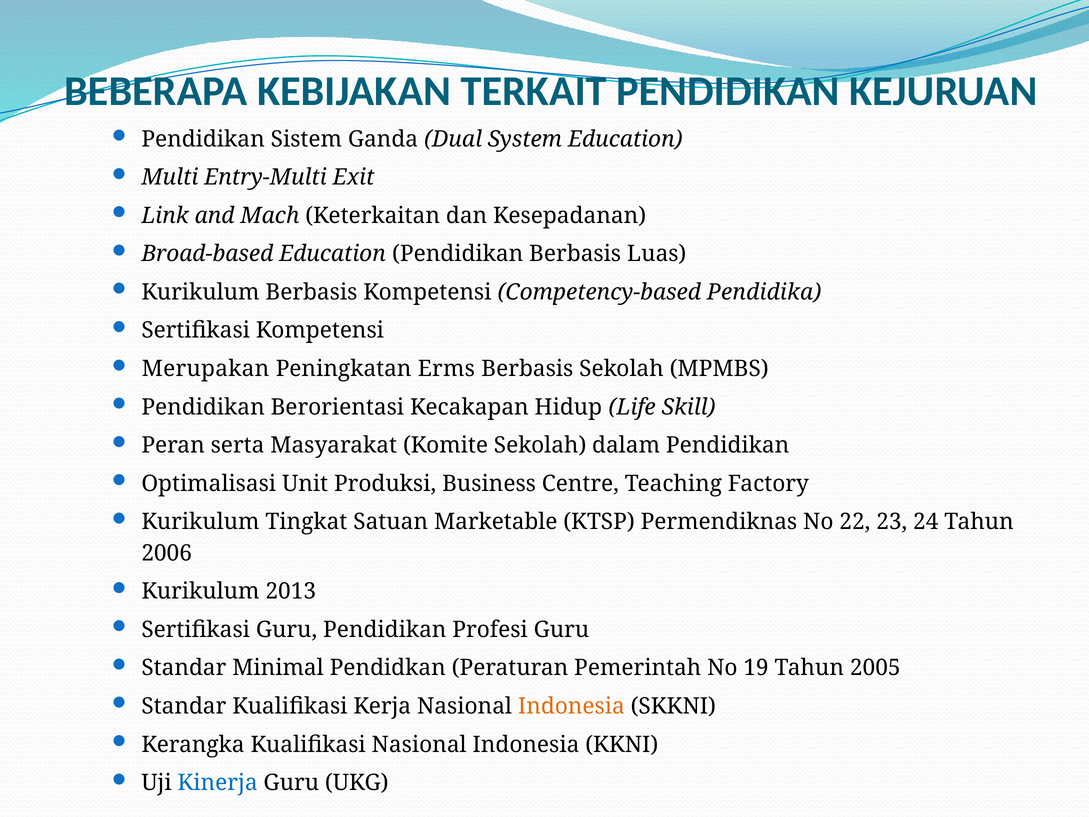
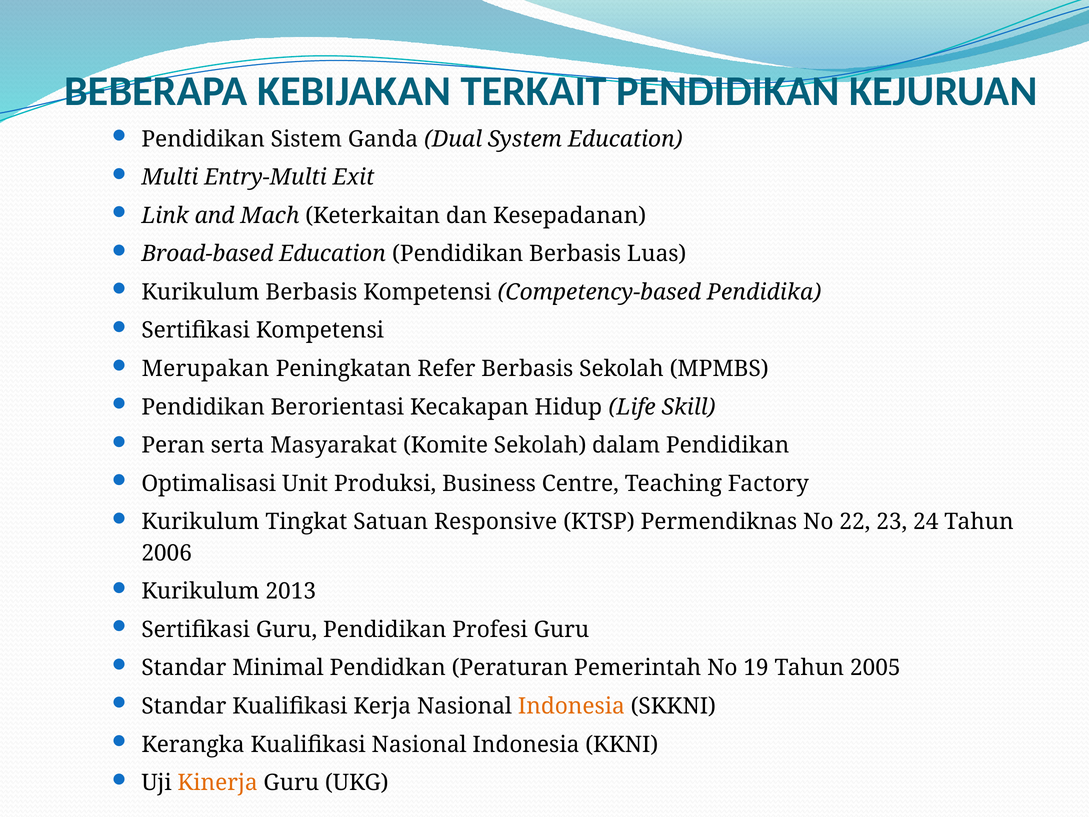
Erms: Erms -> Refer
Marketable: Marketable -> Responsive
Kinerja colour: blue -> orange
